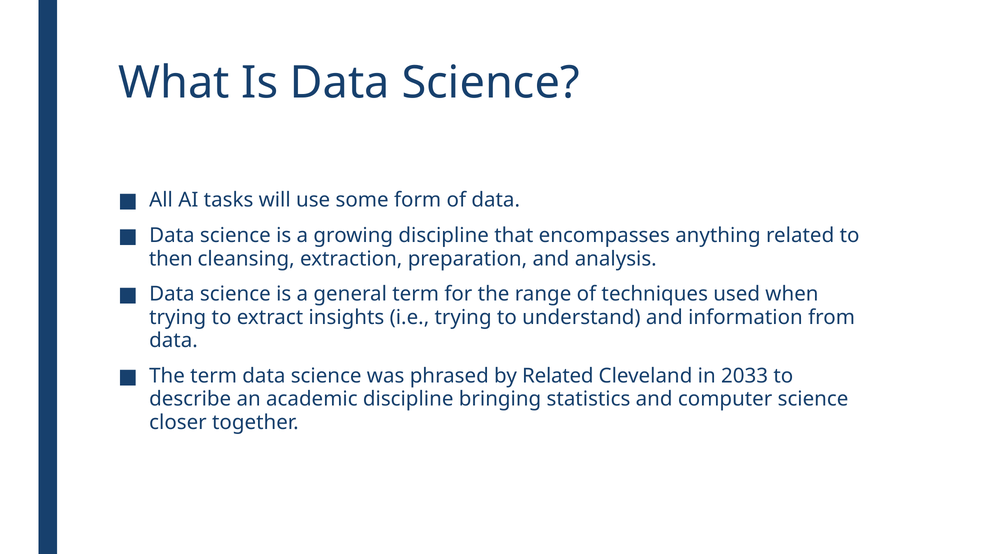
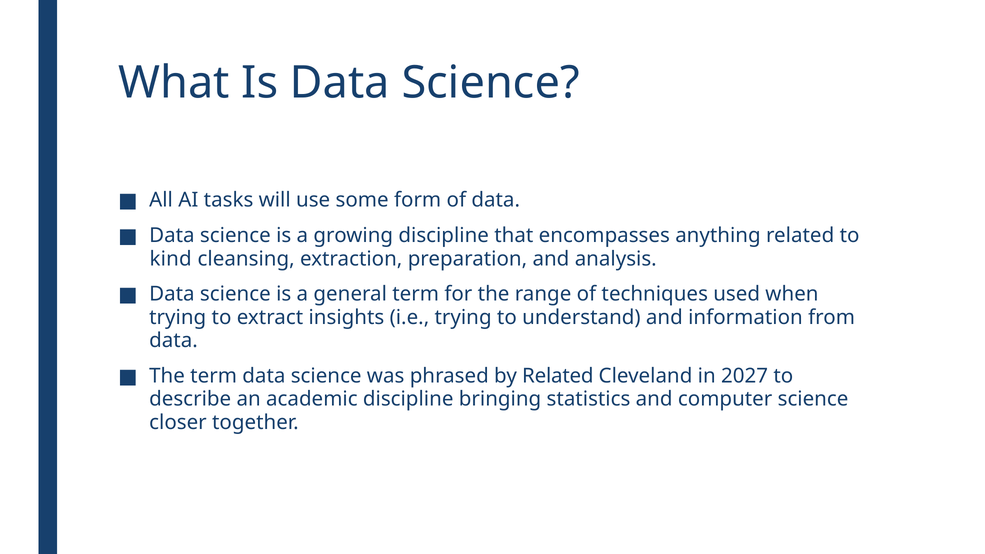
then: then -> kind
2033: 2033 -> 2027
